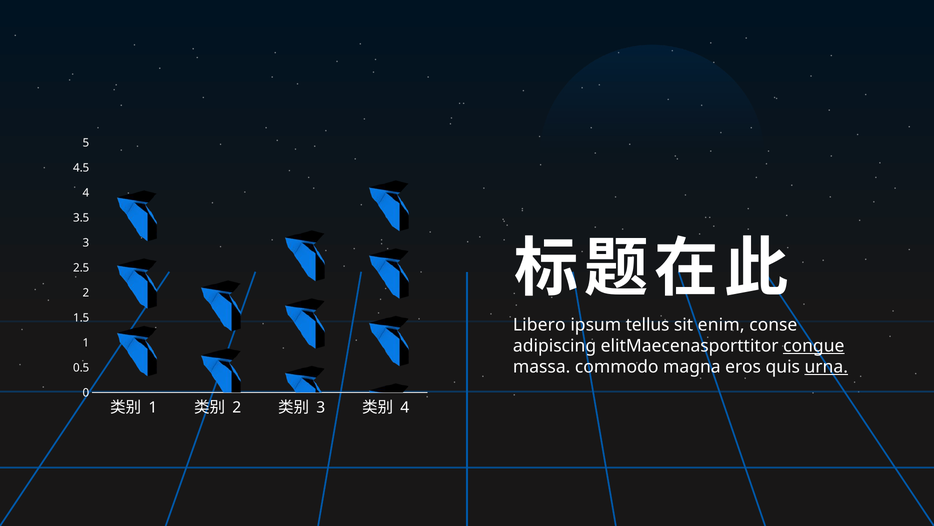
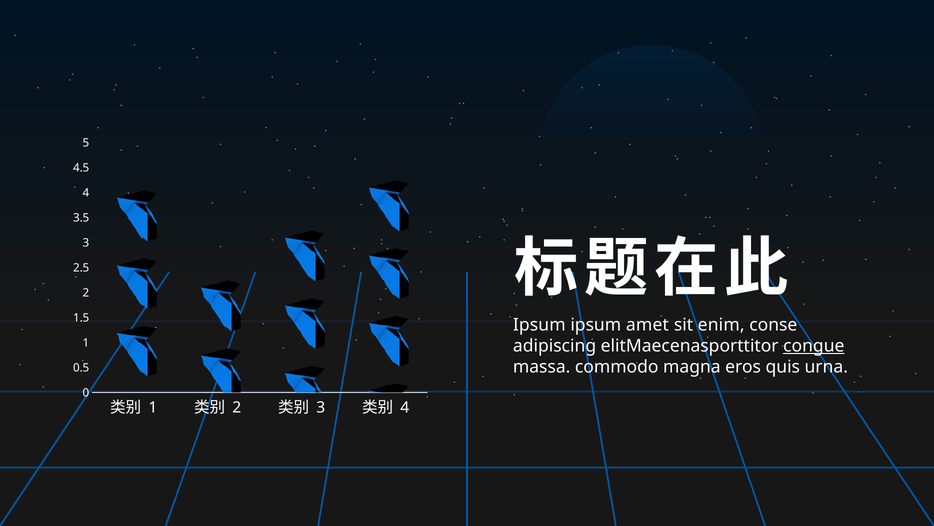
Libero at (539, 324): Libero -> Ipsum
tellus: tellus -> amet
urna underline: present -> none
